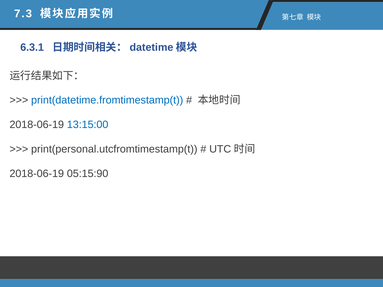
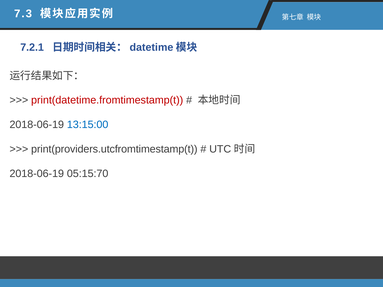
6.3.1: 6.3.1 -> 7.2.1
print(datetime.fromtimestamp(t colour: blue -> red
print(personal.utcfromtimestamp(t: print(personal.utcfromtimestamp(t -> print(providers.utcfromtimestamp(t
05:15:90: 05:15:90 -> 05:15:70
